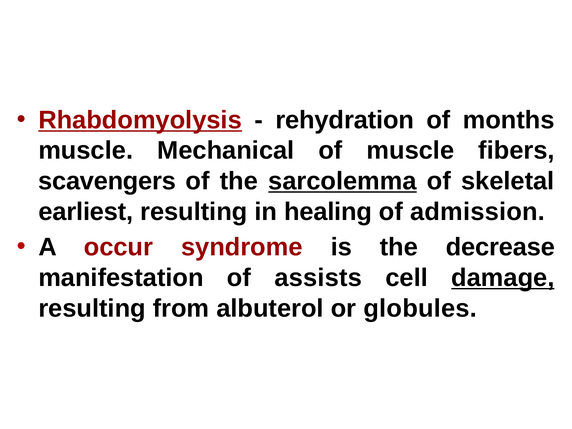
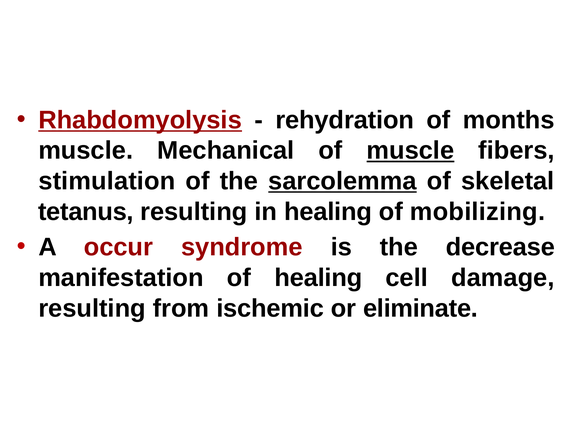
muscle at (410, 151) underline: none -> present
scavengers: scavengers -> stimulation
earliest: earliest -> tetanus
admission: admission -> mobilizing
of assists: assists -> healing
damage underline: present -> none
albuterol: albuterol -> ischemic
globules: globules -> eliminate
